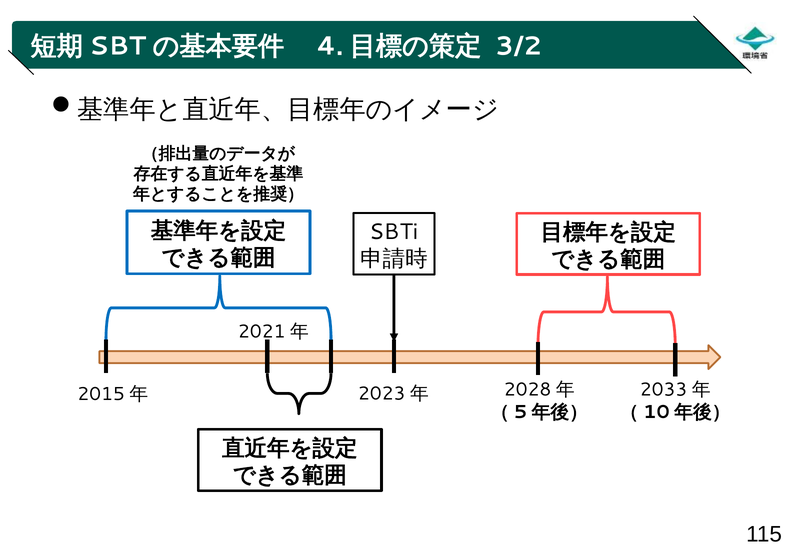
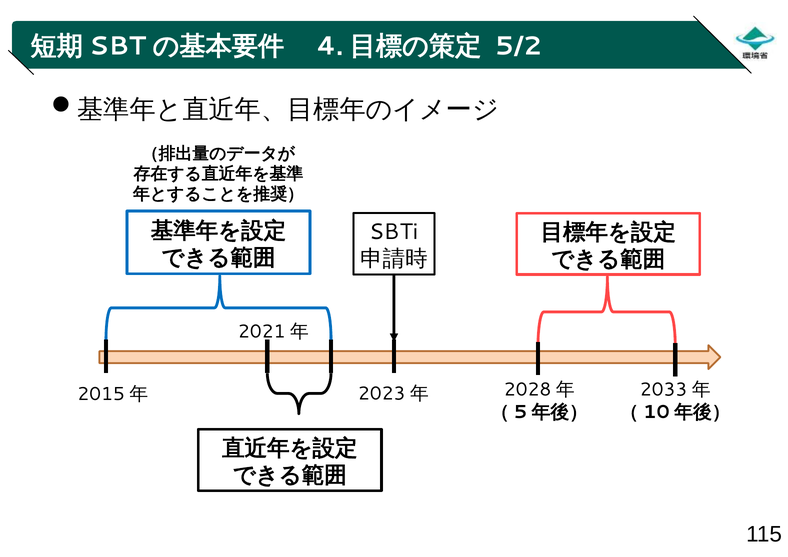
3/2: 3/2 -> 5/2
